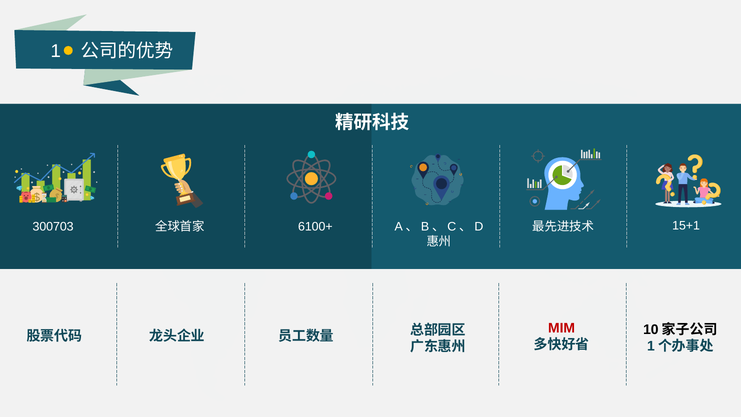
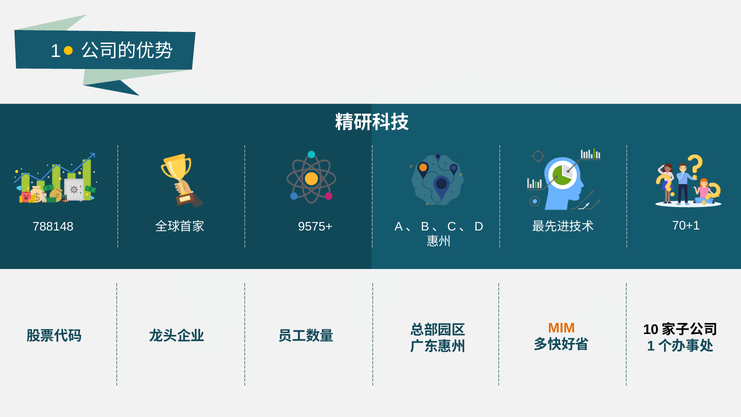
15+1: 15+1 -> 70+1
300703: 300703 -> 788148
6100+: 6100+ -> 9575+
MIM colour: red -> orange
